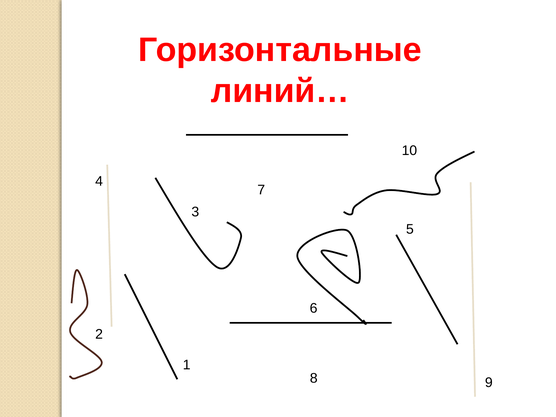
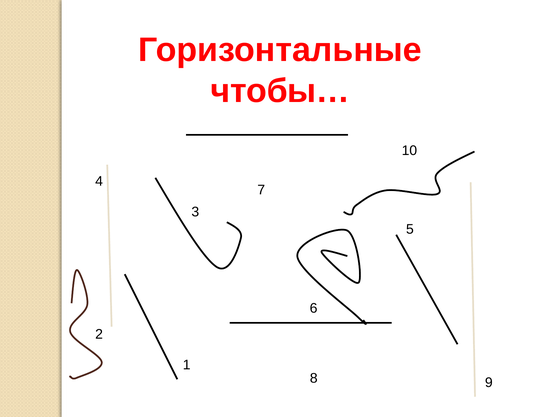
линий…: линий… -> чтобы…
